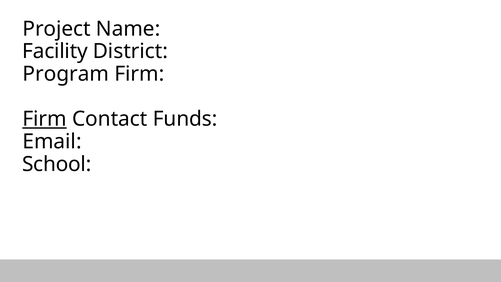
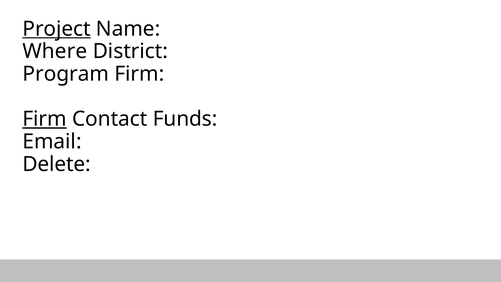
Project underline: none -> present
Facility: Facility -> Where
School: School -> Delete
